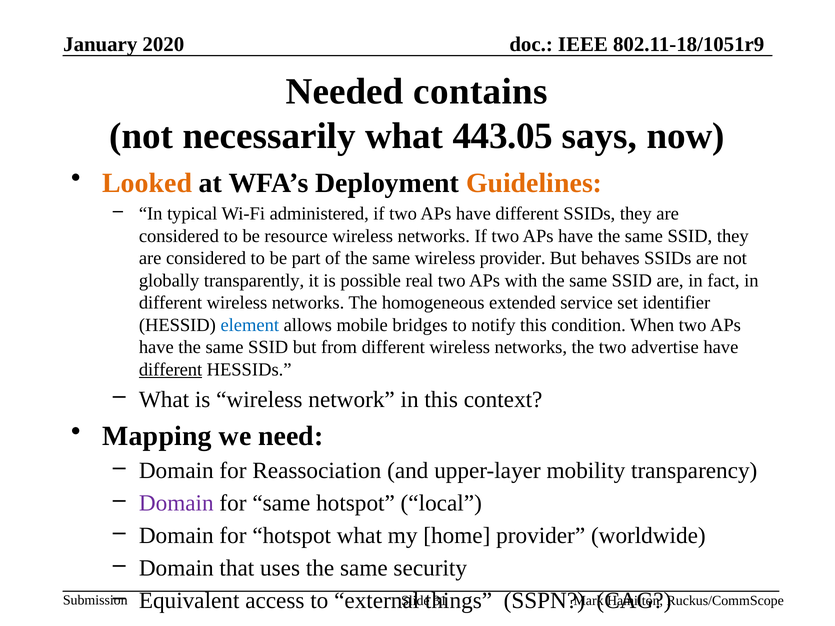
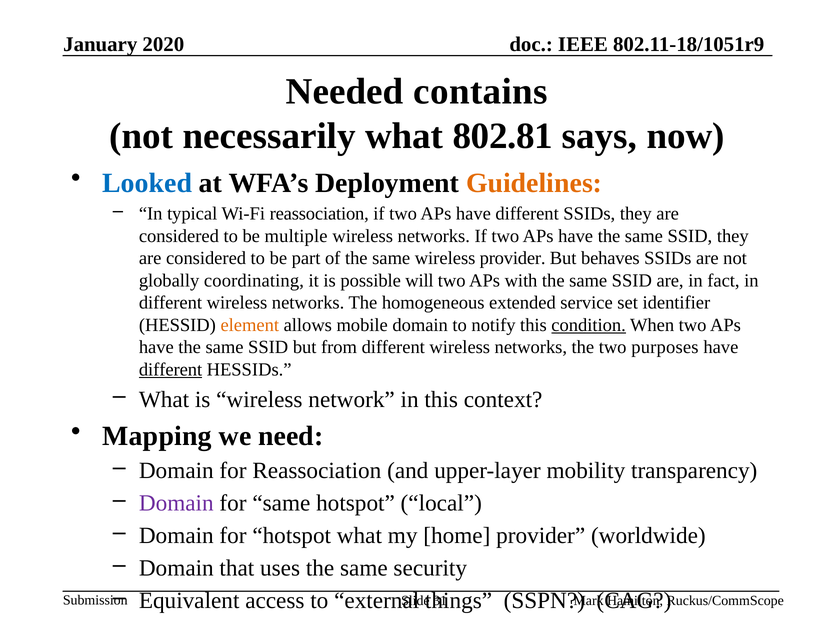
443.05: 443.05 -> 802.81
Looked colour: orange -> blue
Wi-Fi administered: administered -> reassociation
resource: resource -> multiple
transparently: transparently -> coordinating
real: real -> will
element colour: blue -> orange
mobile bridges: bridges -> domain
condition underline: none -> present
advertise: advertise -> purposes
